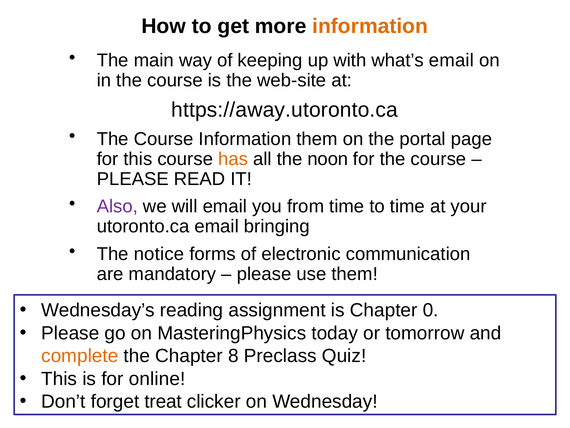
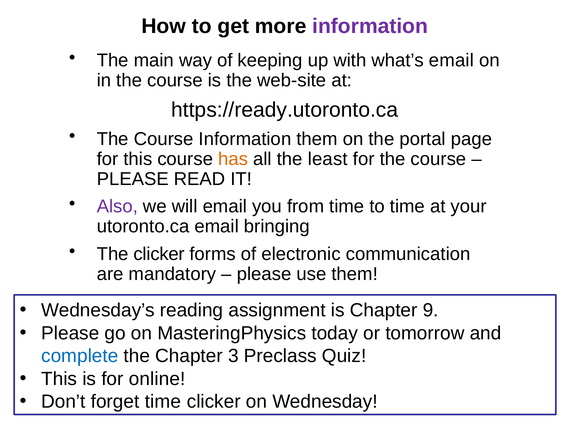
information at (370, 26) colour: orange -> purple
https://away.utoronto.ca: https://away.utoronto.ca -> https://ready.utoronto.ca
noon: noon -> least
The notice: notice -> clicker
0: 0 -> 9
complete colour: orange -> blue
8: 8 -> 3
forget treat: treat -> time
